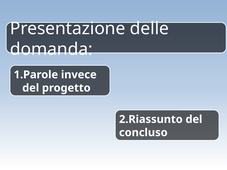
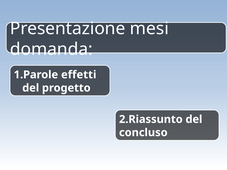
delle: delle -> mesi
invece: invece -> effetti
